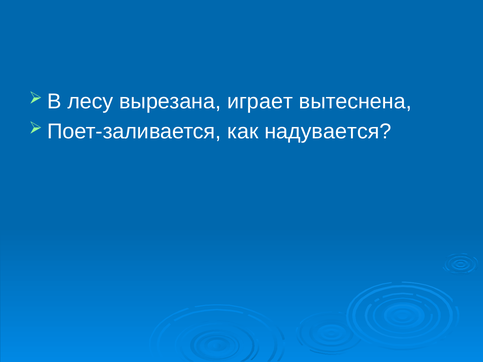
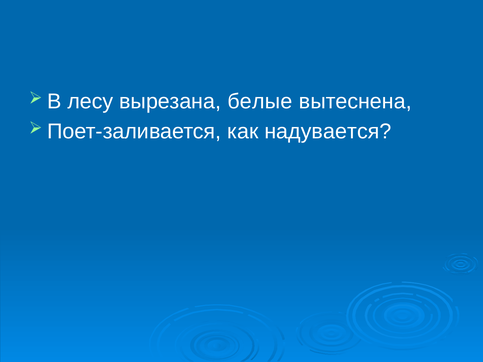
играет: играет -> белые
